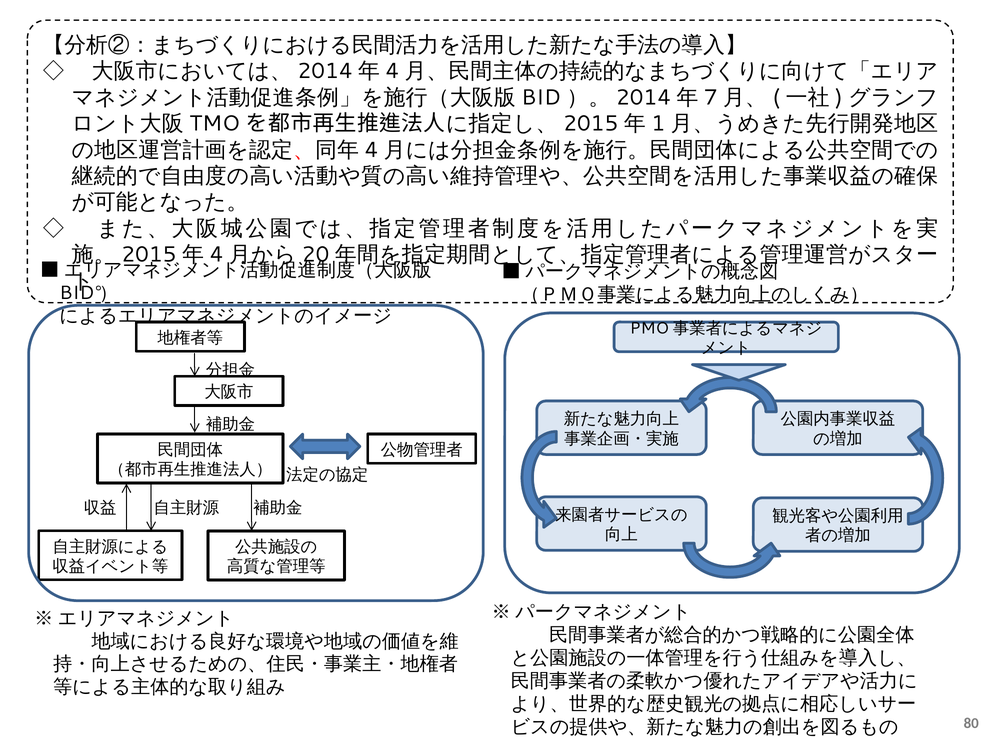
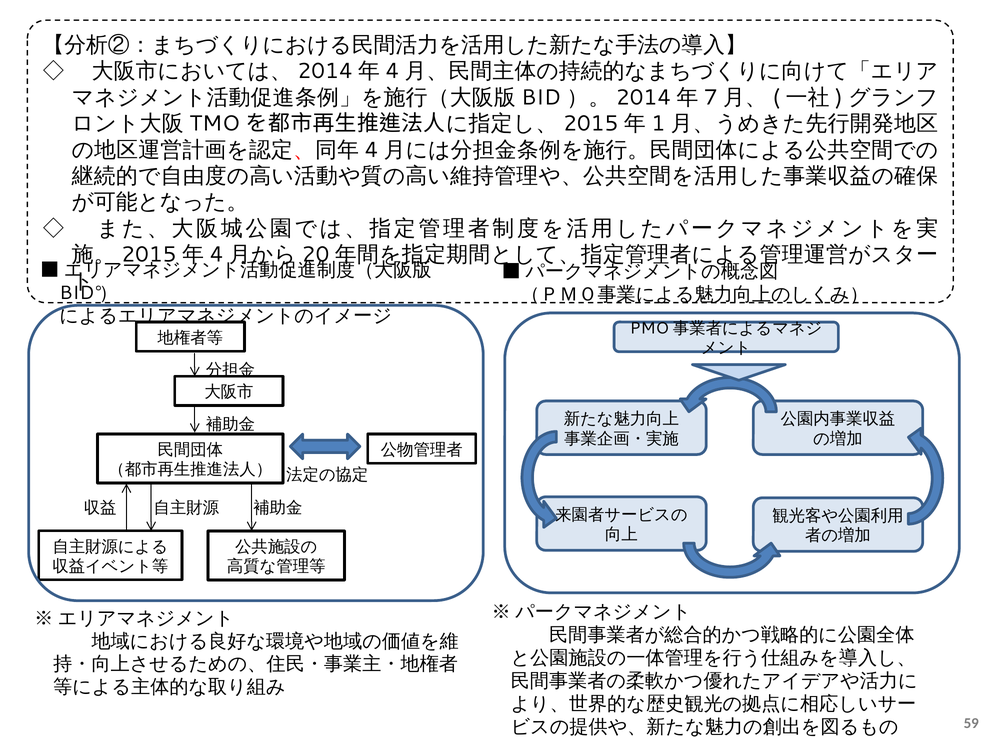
80: 80 -> 59
